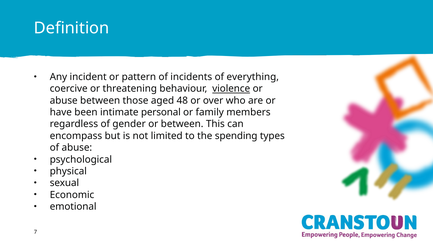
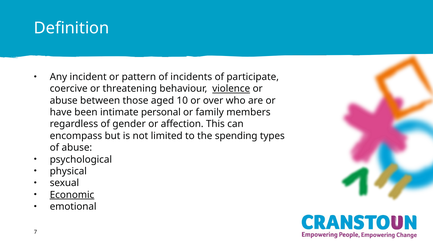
everything: everything -> participate
48: 48 -> 10
or between: between -> affection
Economic underline: none -> present
